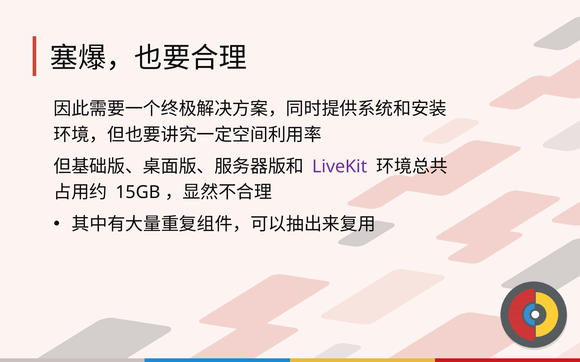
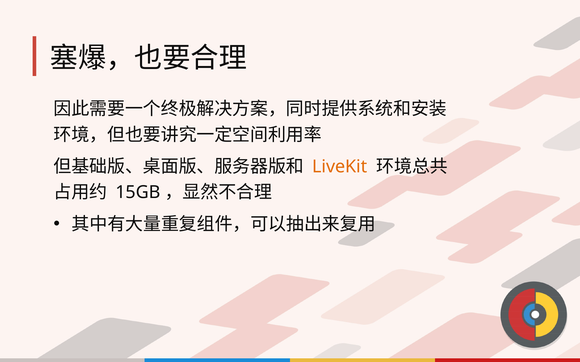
LiveKit colour: purple -> orange
